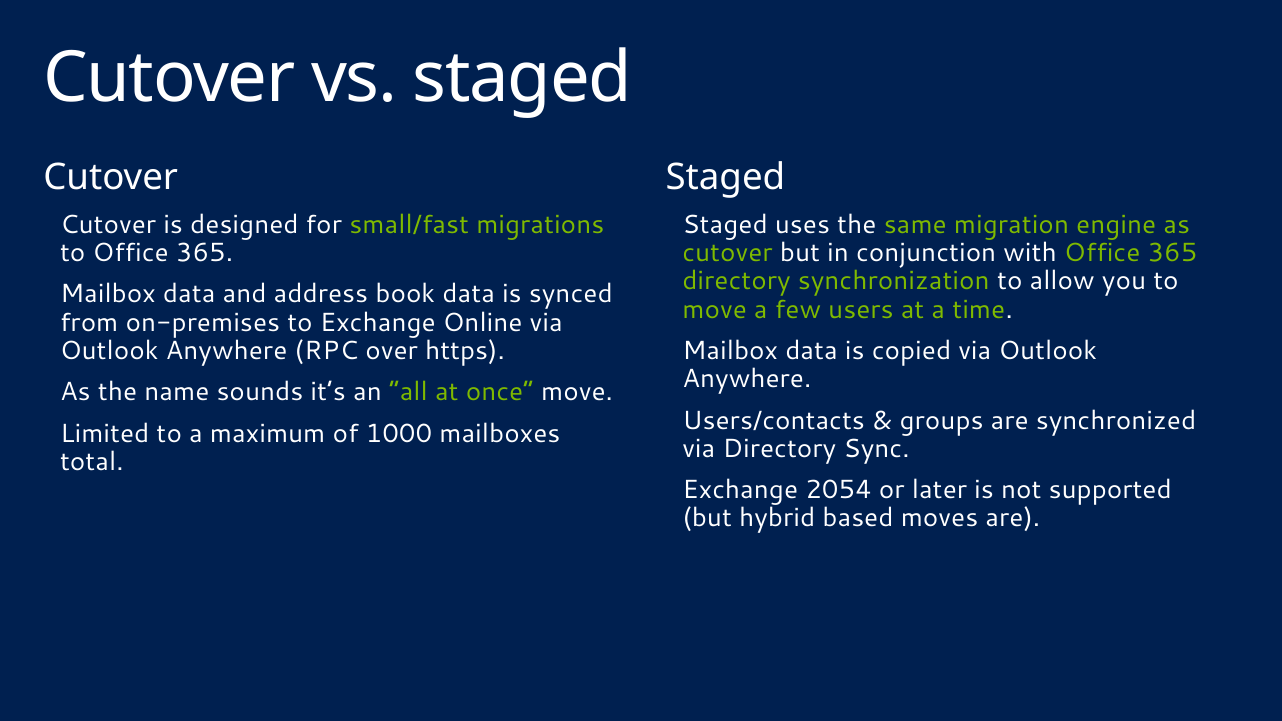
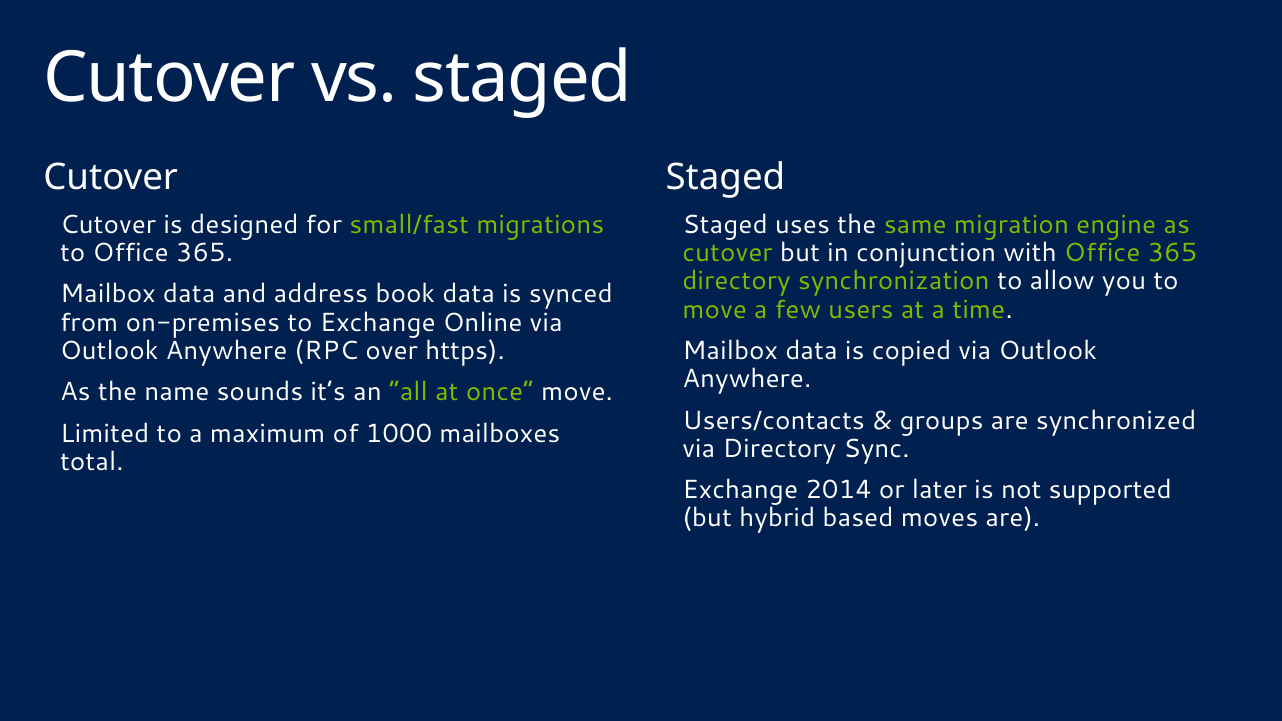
2054: 2054 -> 2014
